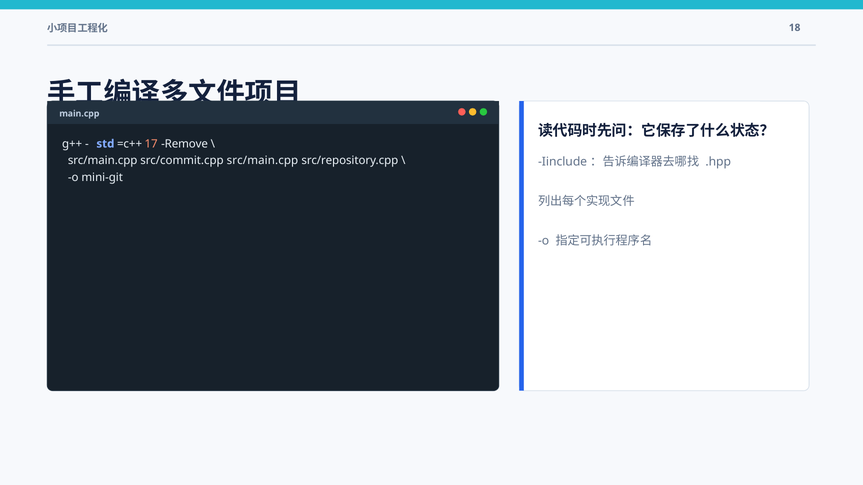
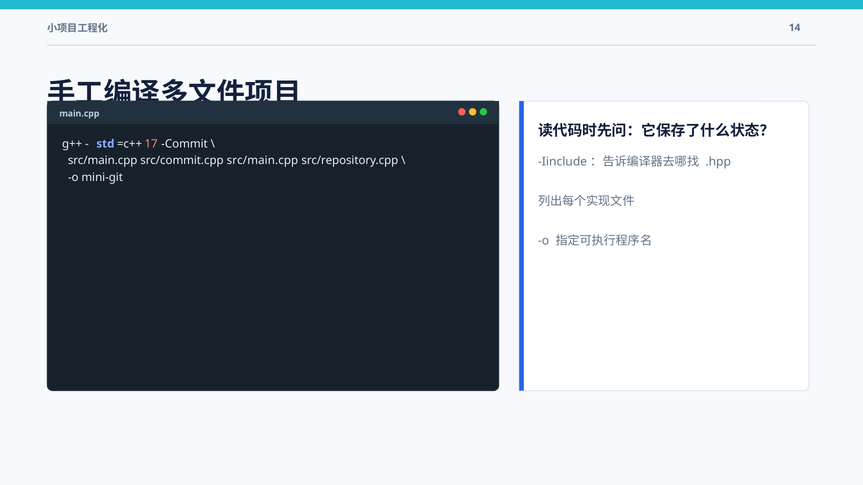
18: 18 -> 14
Remove: Remove -> Commit
